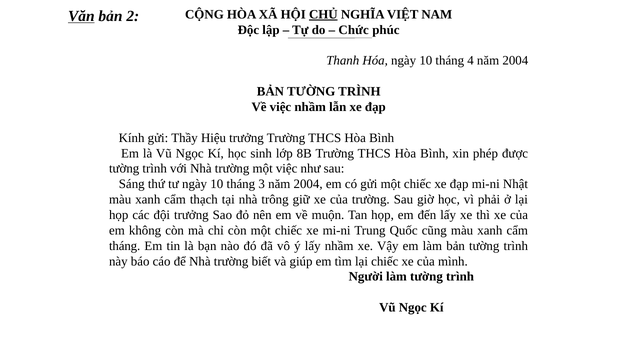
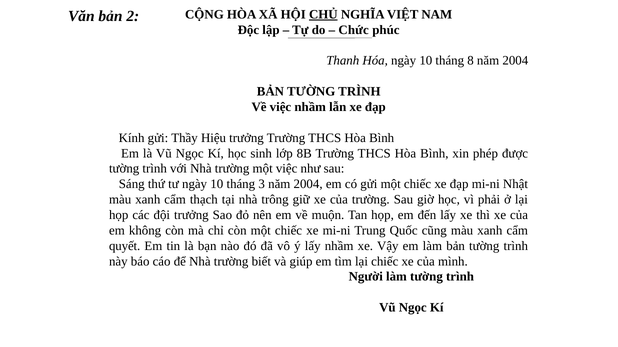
Văn underline: present -> none
4: 4 -> 8
tháng at (125, 246): tháng -> quyết
